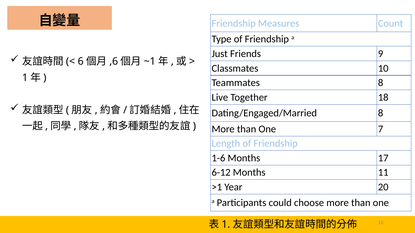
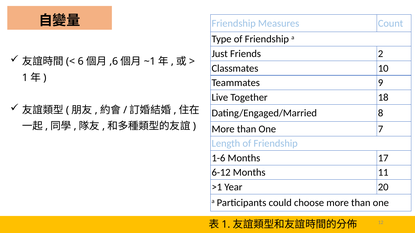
9: 9 -> 2
Teammates 8: 8 -> 9
